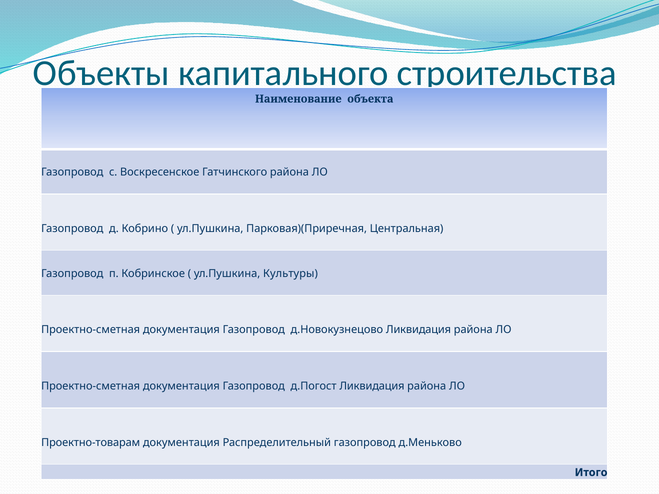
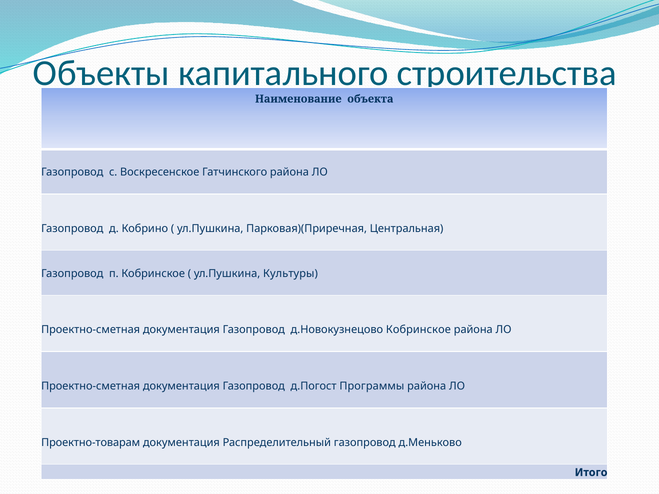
д.Новокузнецово Ликвидация: Ликвидация -> Кобринское
д.Погост Ликвидация: Ликвидация -> Программы
